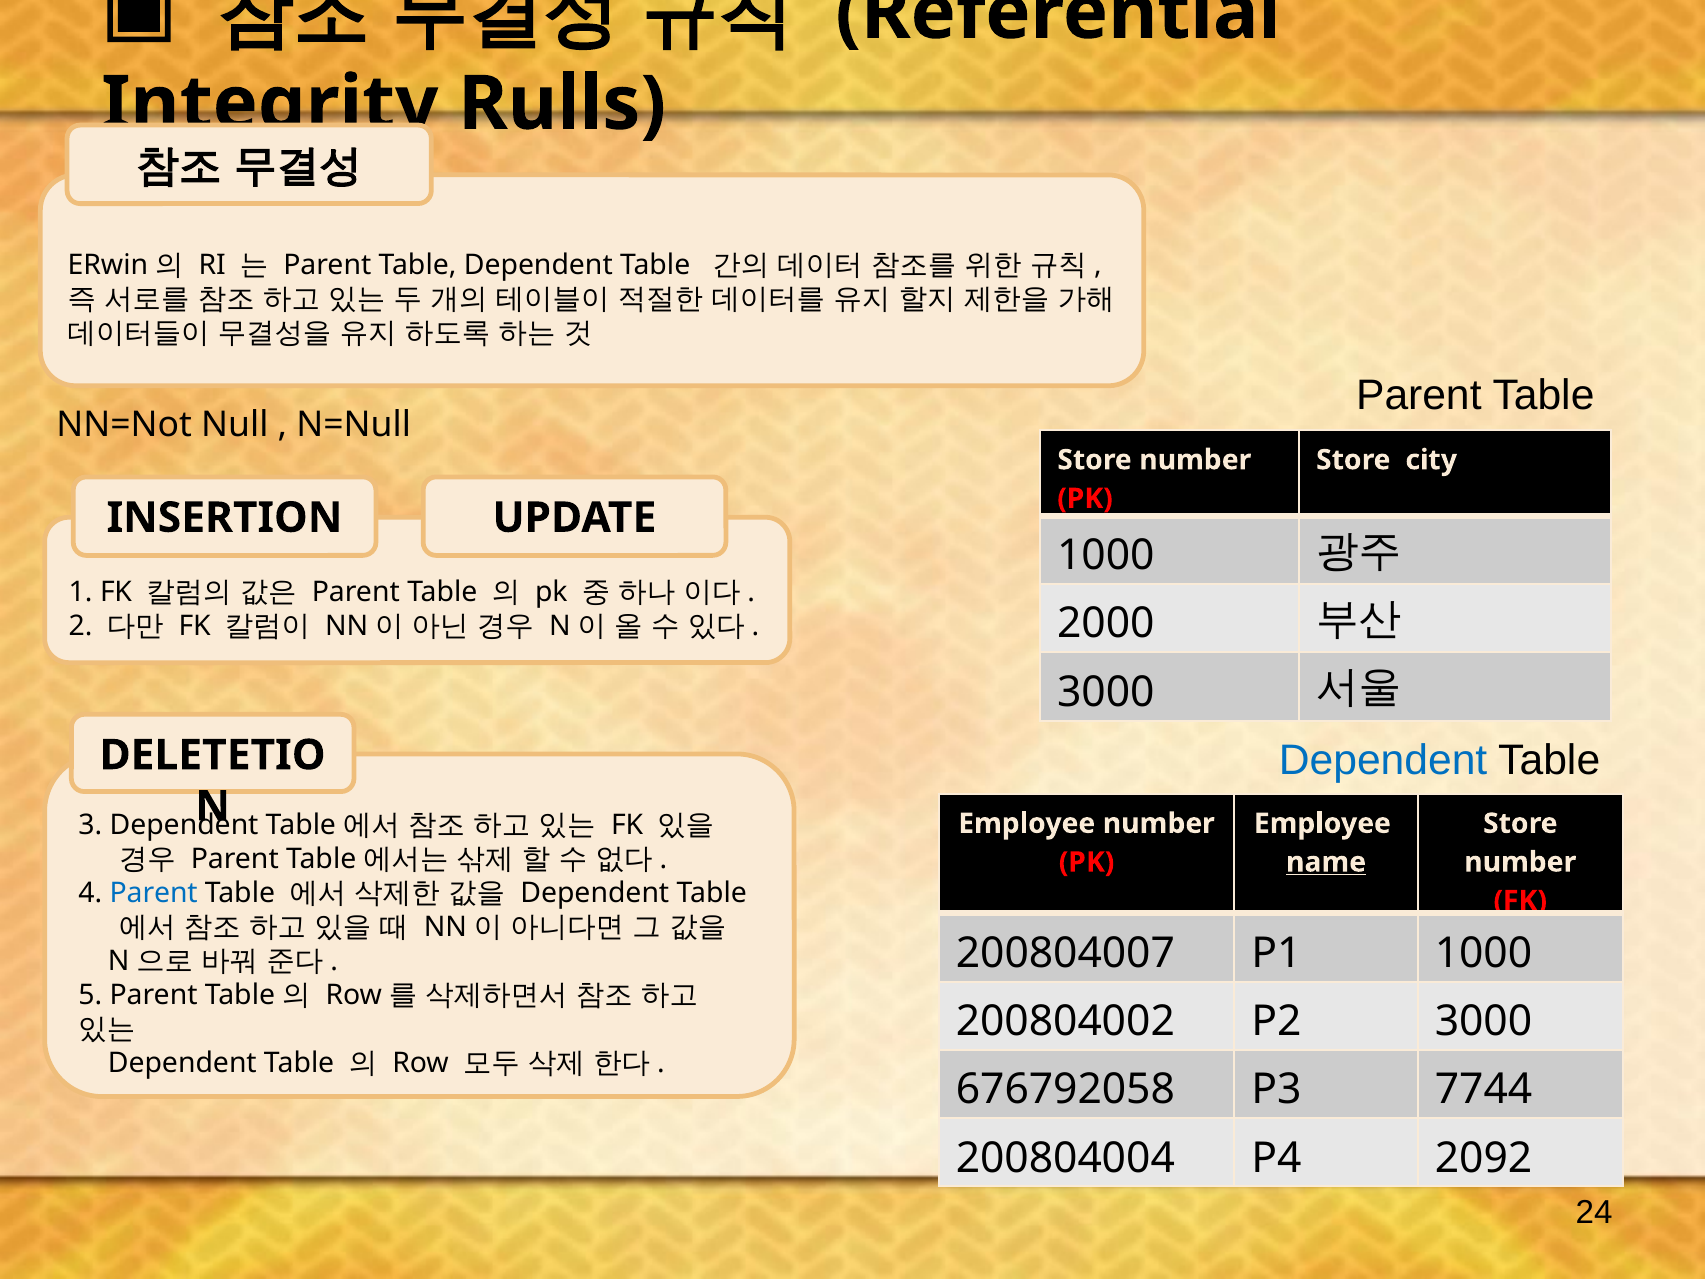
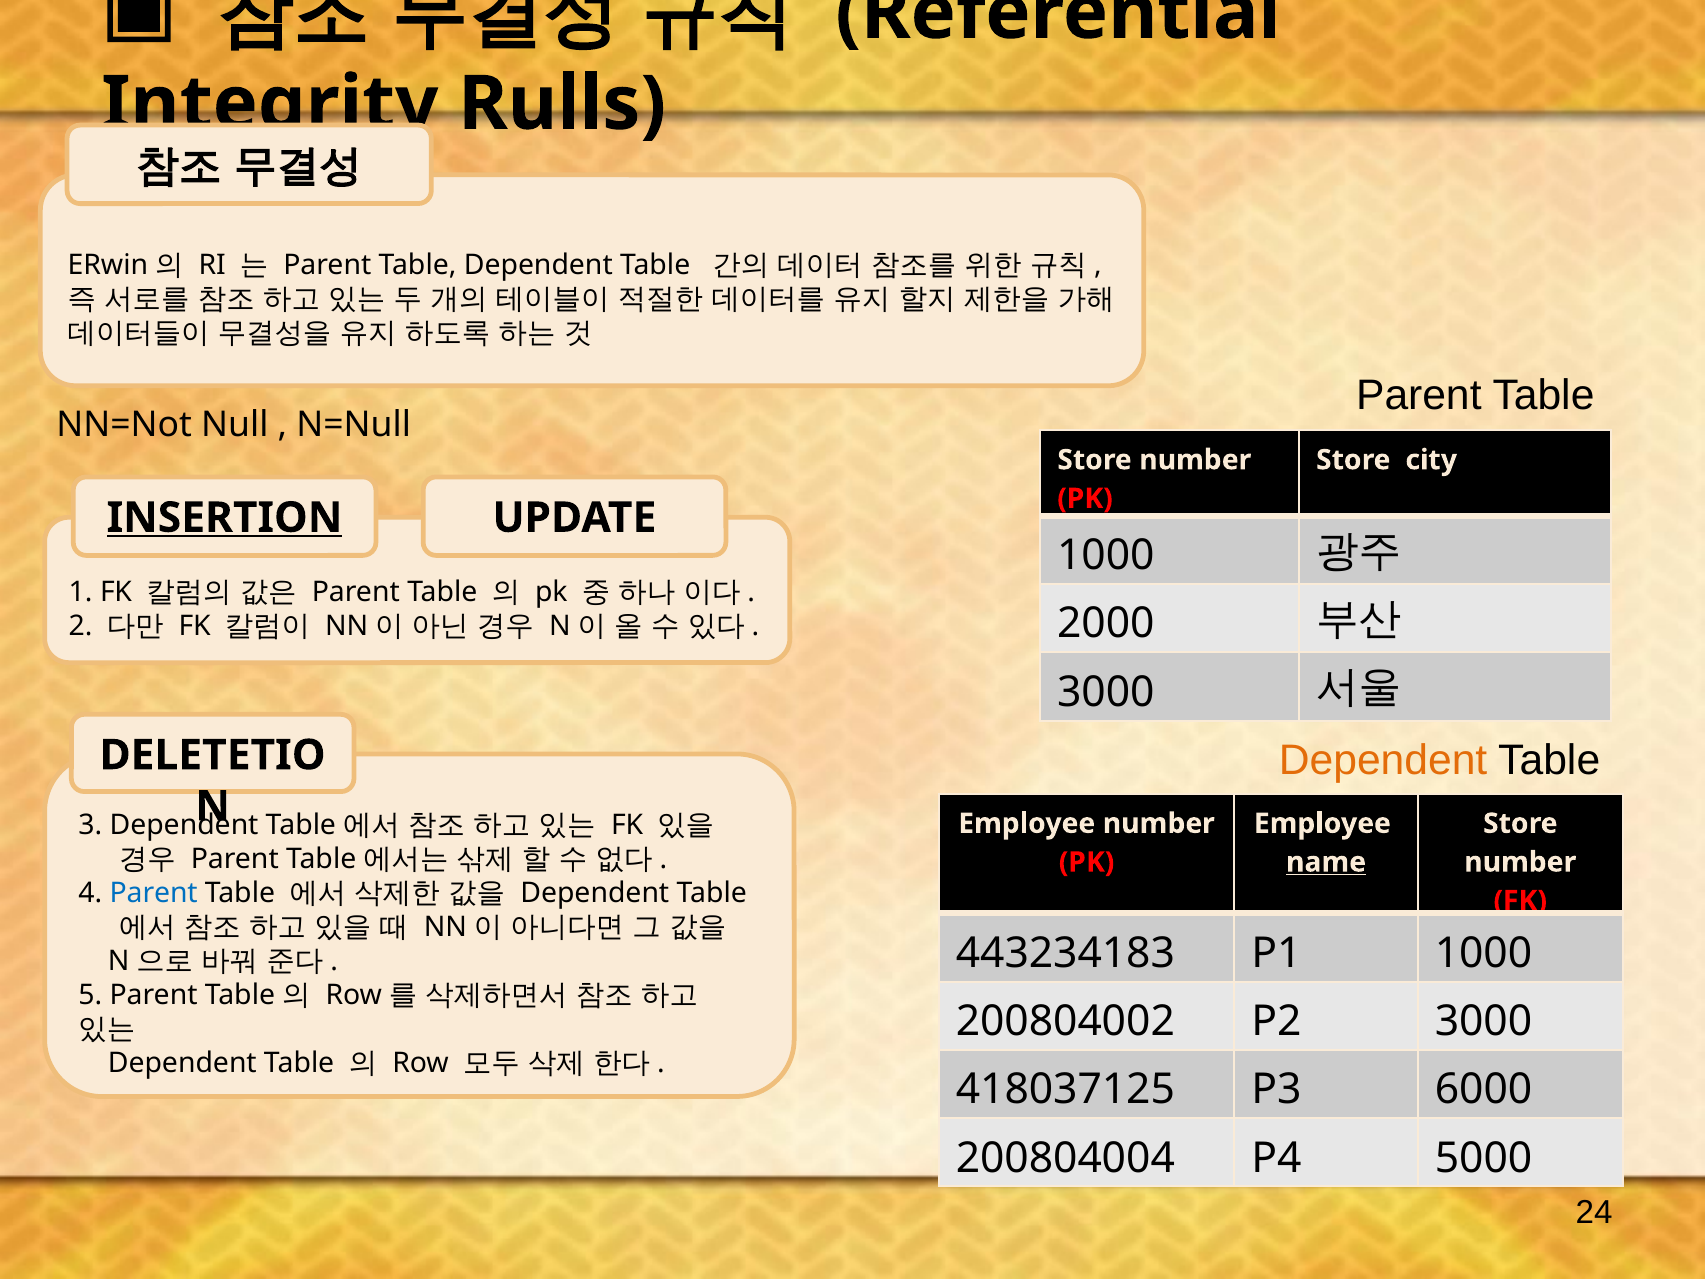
INSERTION underline: none -> present
Dependent at (1383, 760) colour: blue -> orange
200804007: 200804007 -> 443234183
676792058: 676792058 -> 418037125
7744: 7744 -> 6000
2092: 2092 -> 5000
